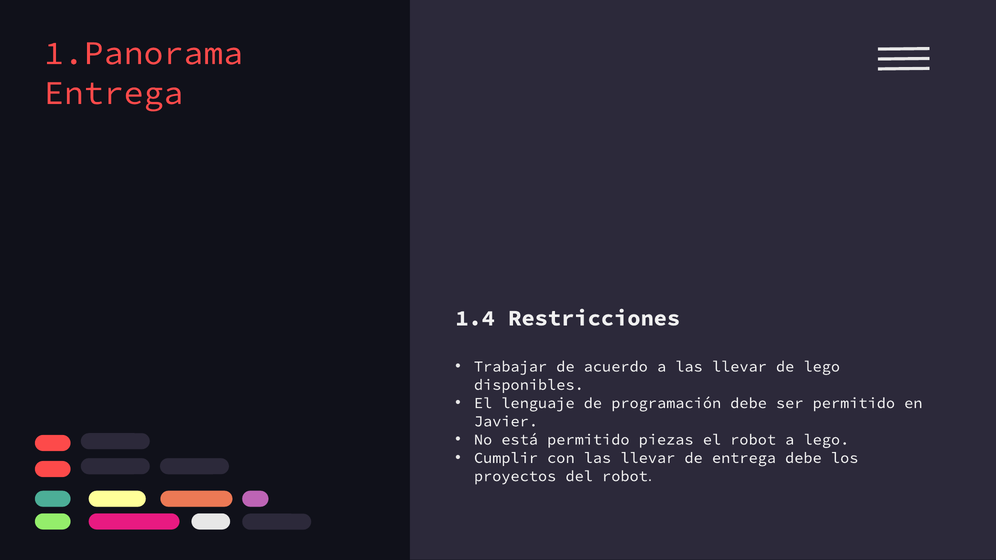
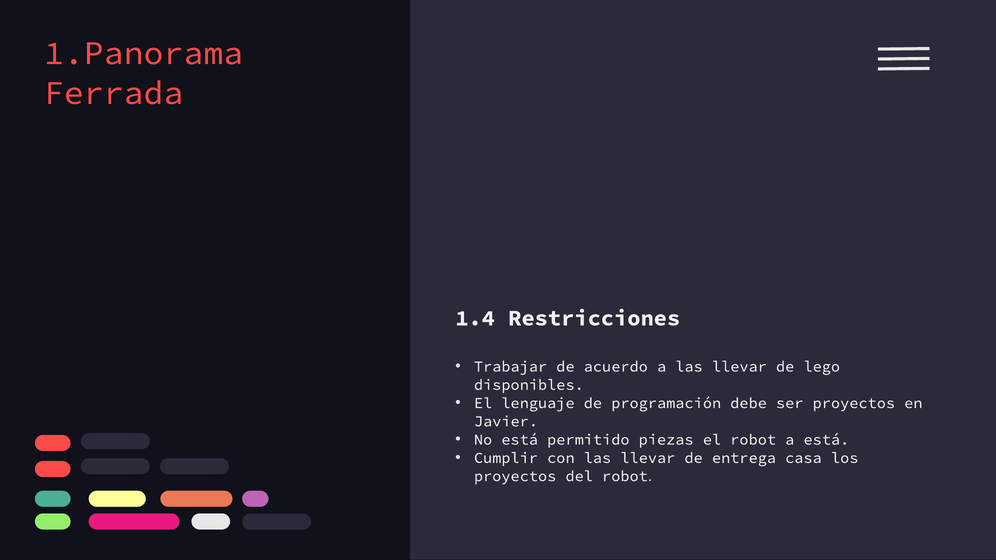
Entrega at (114, 93): Entrega -> Ferrada
ser permitido: permitido -> proyectos
a lego: lego -> está
entrega debe: debe -> casa
